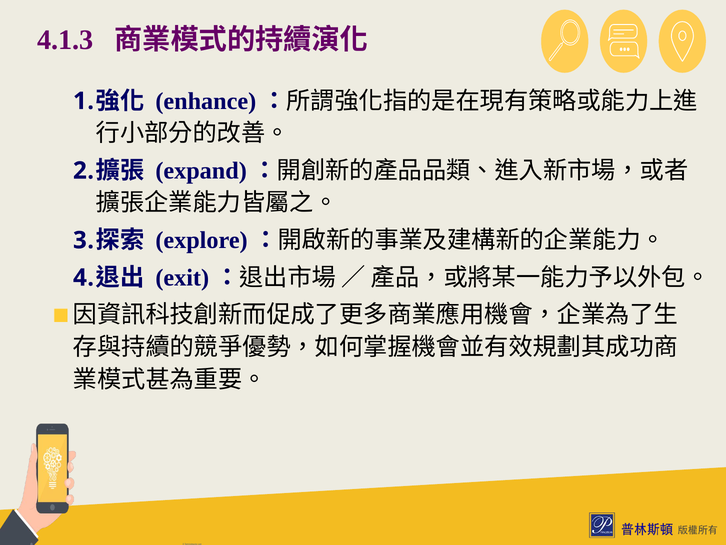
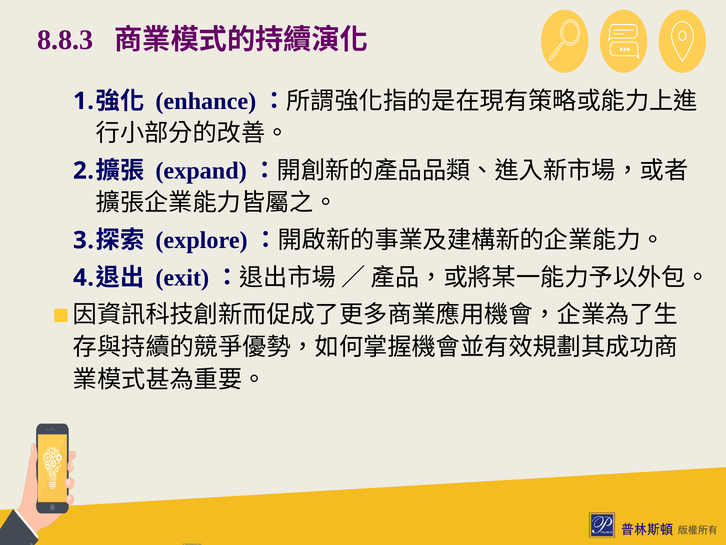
4.1.3: 4.1.3 -> 8.8.3
